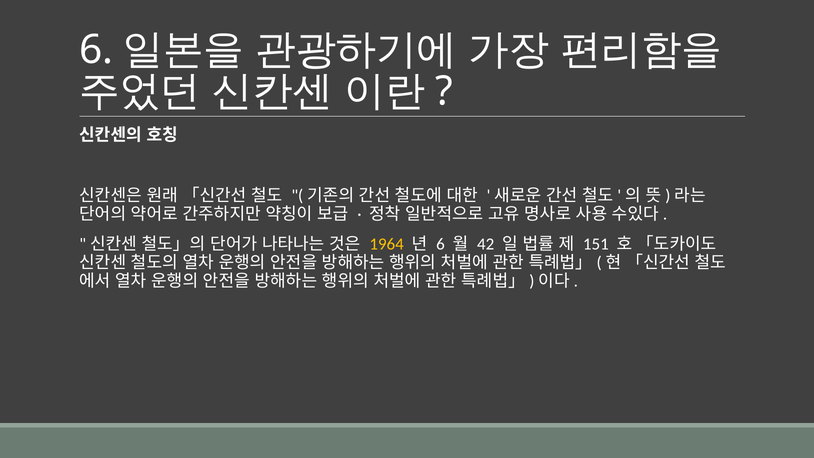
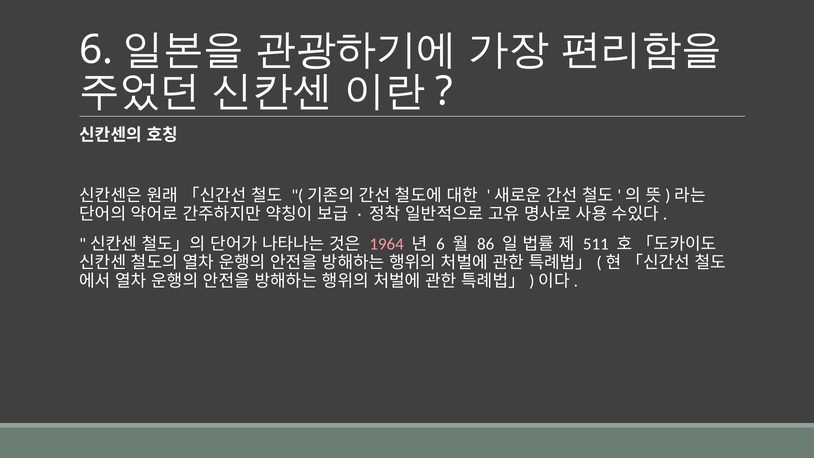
1964 colour: yellow -> pink
42: 42 -> 86
151: 151 -> 511
